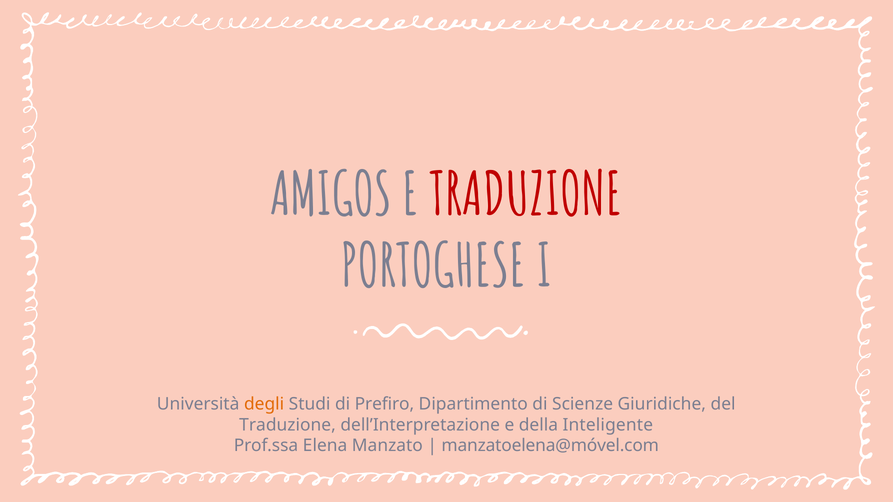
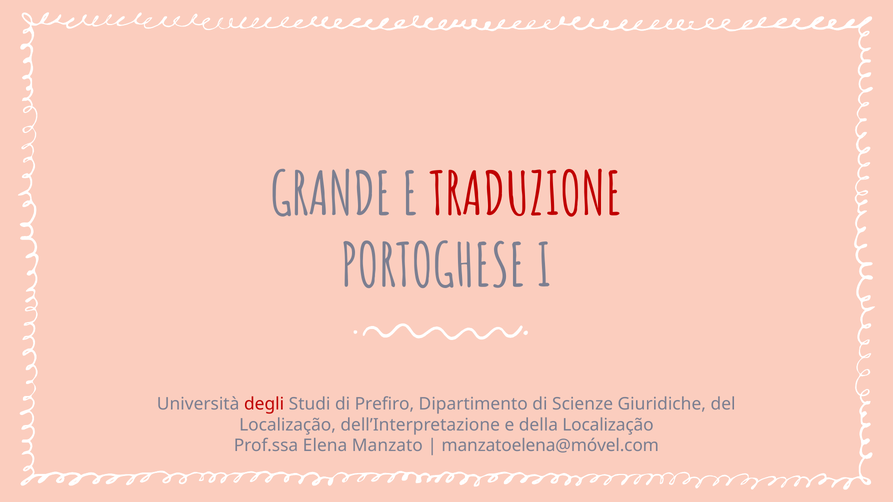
AMIGOS: AMIGOS -> GRANDE
degli colour: orange -> red
Traduzione at (288, 425): Traduzione -> Localização
della Inteligente: Inteligente -> Localização
